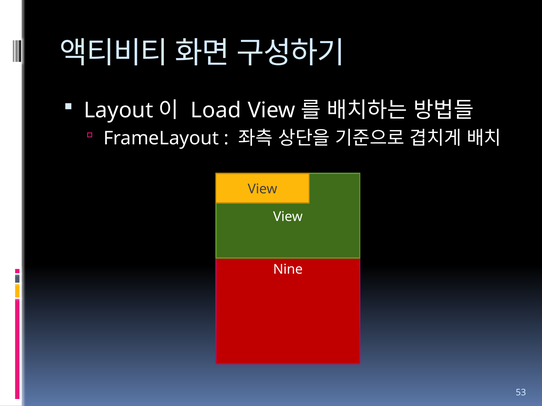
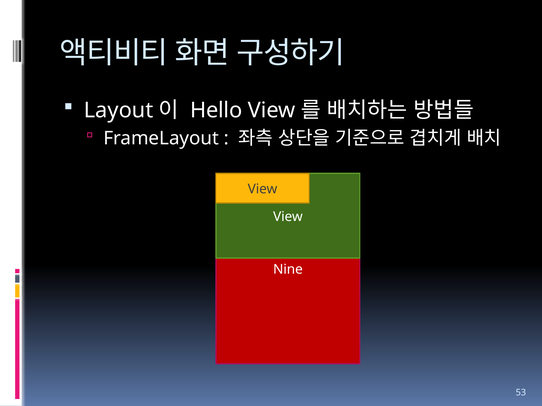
Load: Load -> Hello
